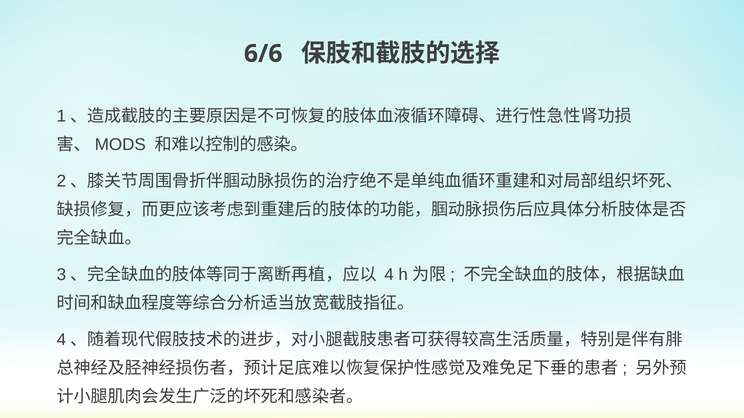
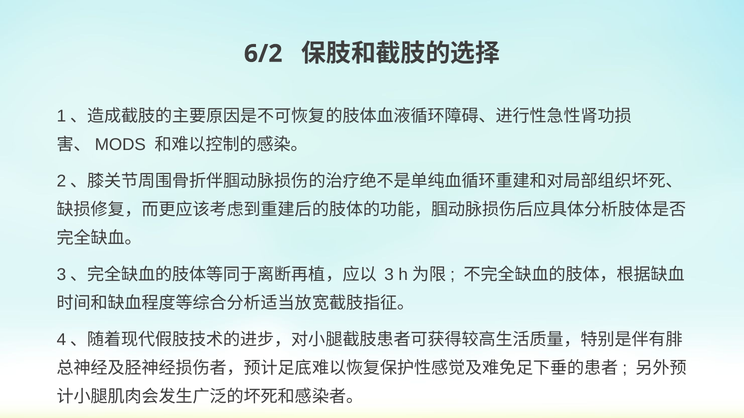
6/6: 6/6 -> 6/2
4: 4 -> 3
